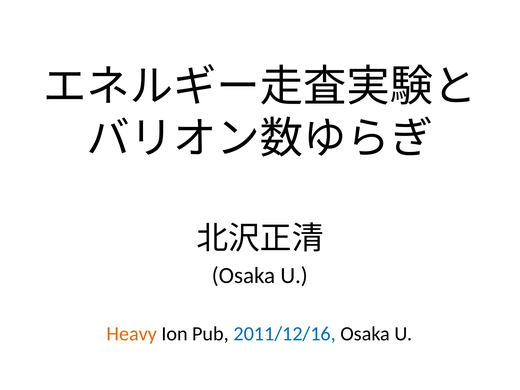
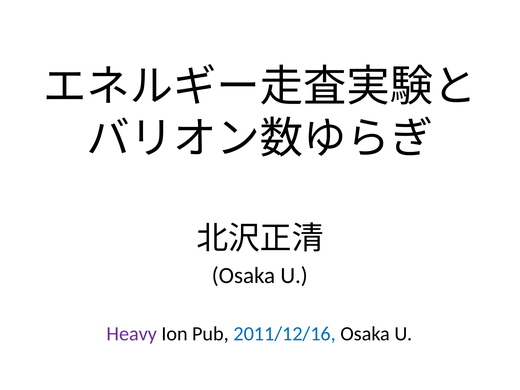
Heavy colour: orange -> purple
